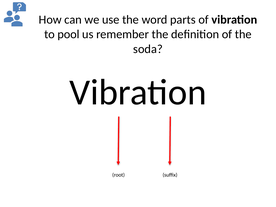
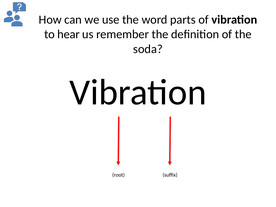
pool: pool -> hear
